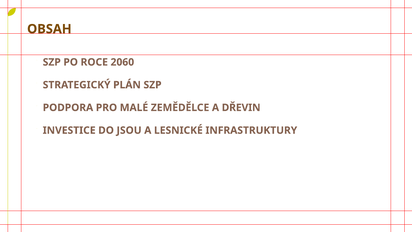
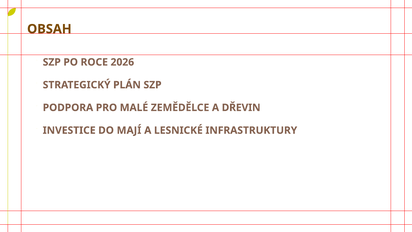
2060: 2060 -> 2026
JSOU: JSOU -> MAJÍ
